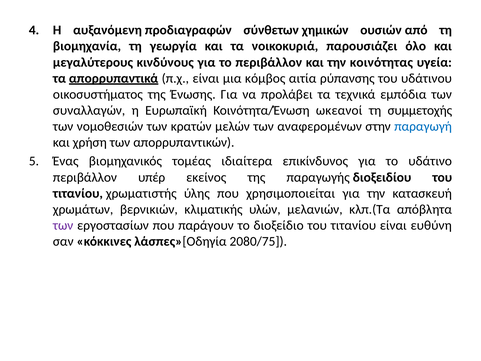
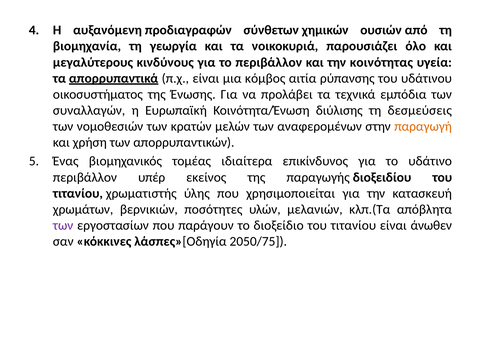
ωκεανοί: ωκεανοί -> διύλισης
συμμετοχής: συμμετοχής -> δεσμεύσεις
παραγωγή colour: blue -> orange
κλιματικής: κλιματικής -> ποσότητες
ευθύνη: ευθύνη -> άνωθεν
2080/75: 2080/75 -> 2050/75
